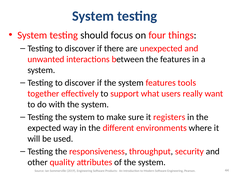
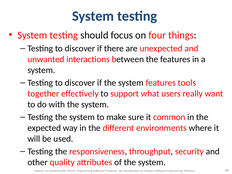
registers: registers -> common
